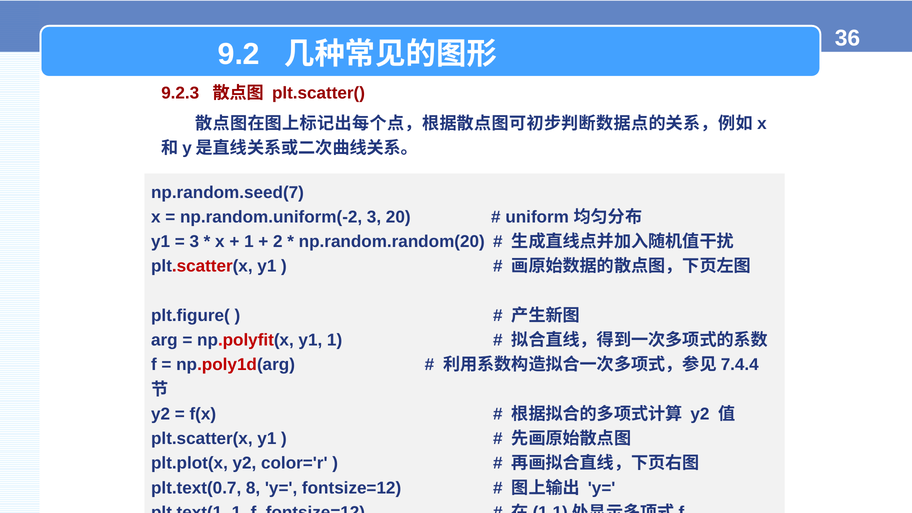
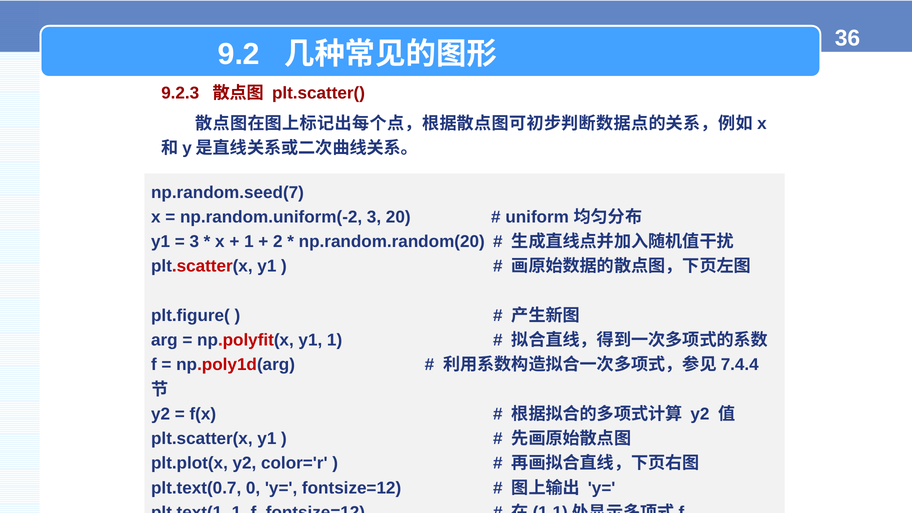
8: 8 -> 0
